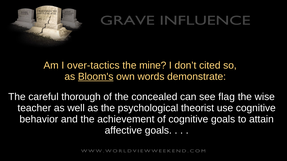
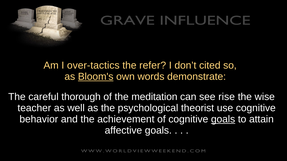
mine: mine -> refer
concealed: concealed -> meditation
flag: flag -> rise
goals at (223, 120) underline: none -> present
